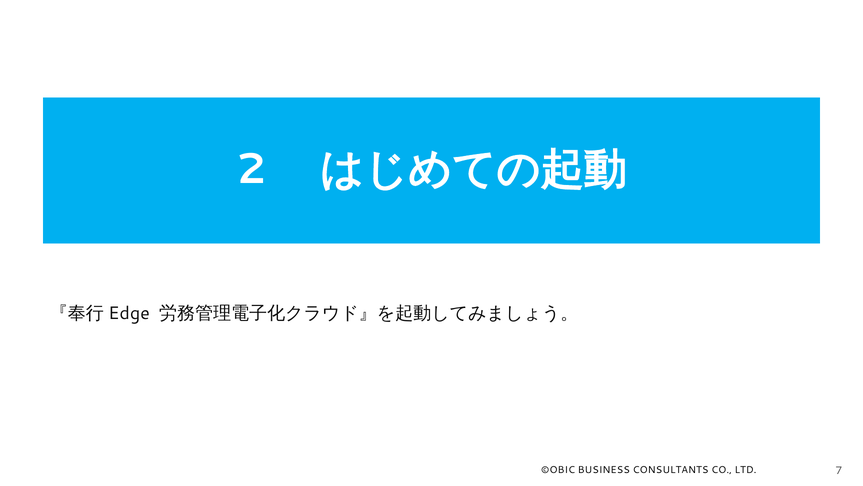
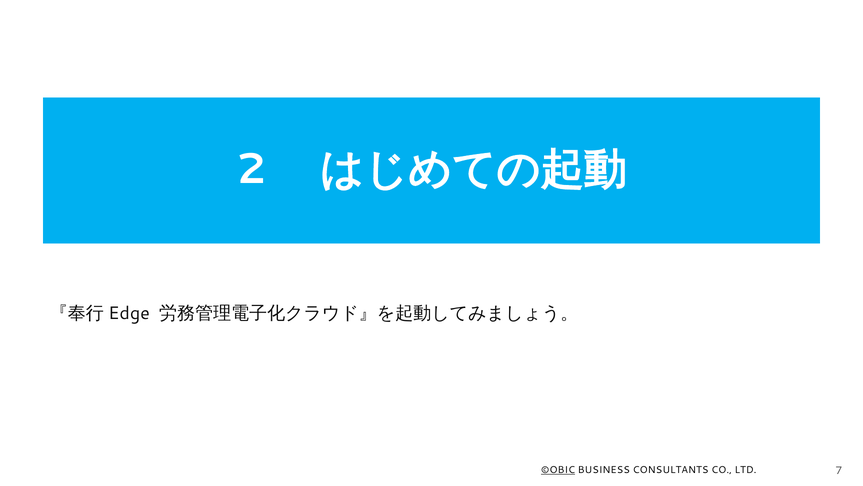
©OBIC underline: none -> present
